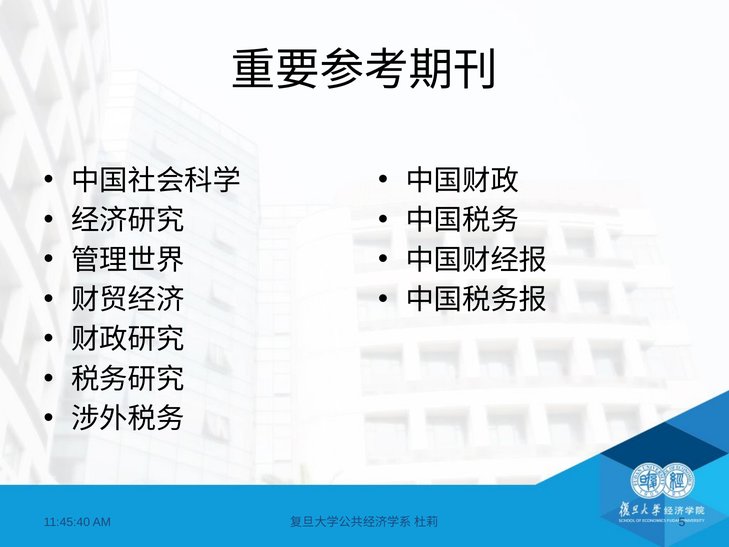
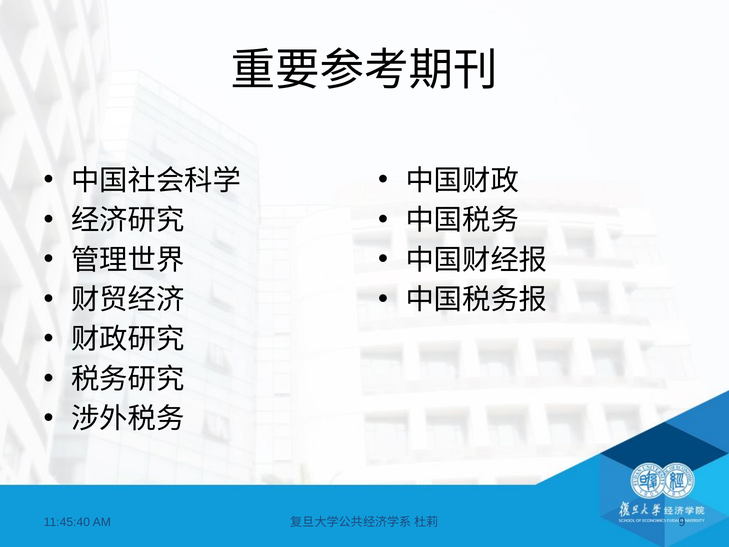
5: 5 -> 9
